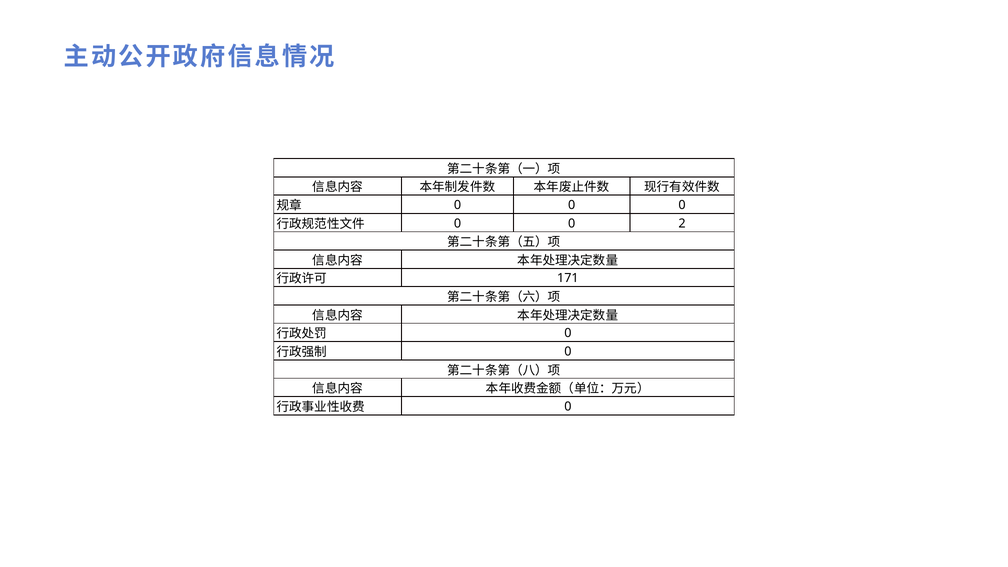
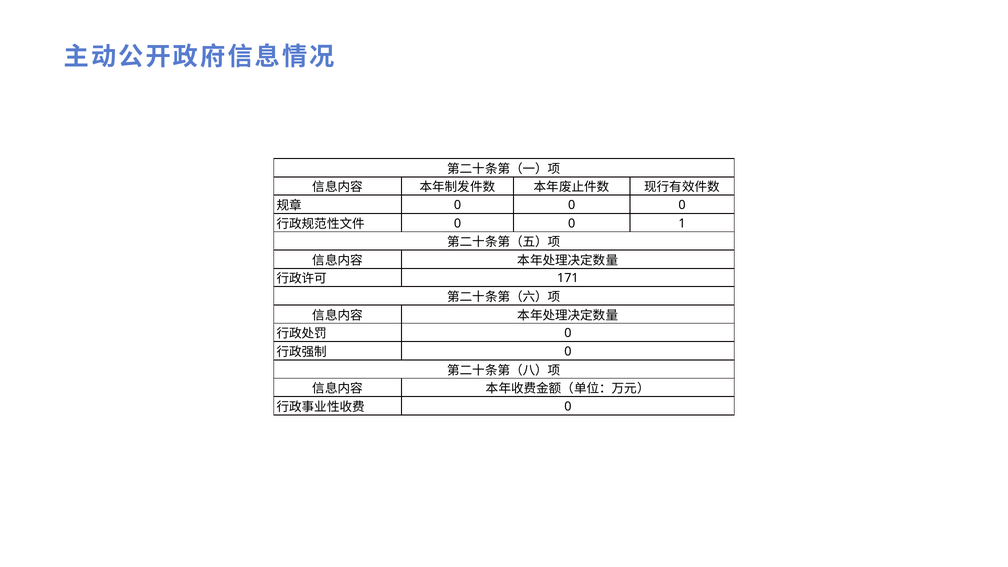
2: 2 -> 1
